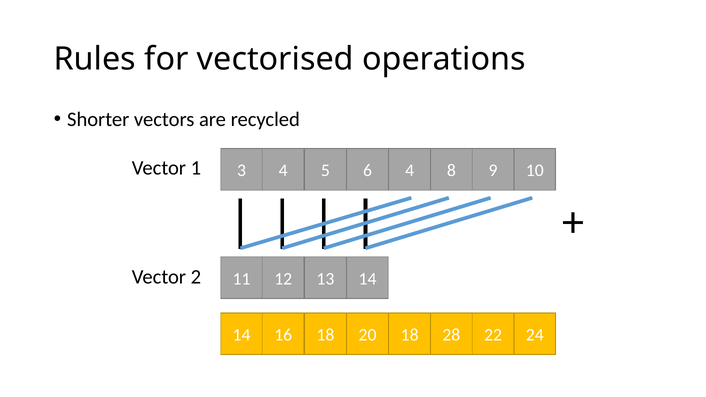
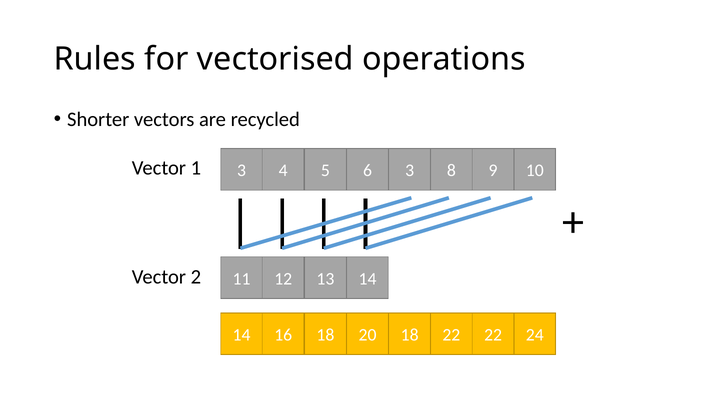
6 4: 4 -> 3
18 28: 28 -> 22
